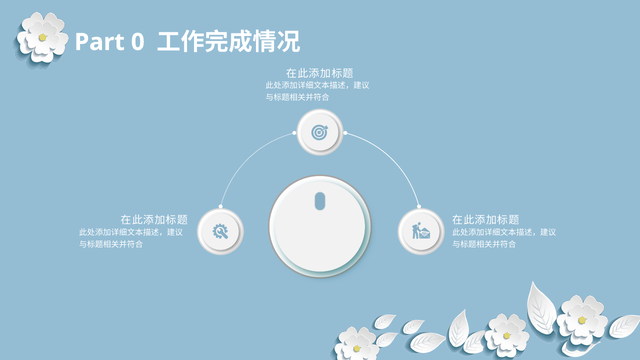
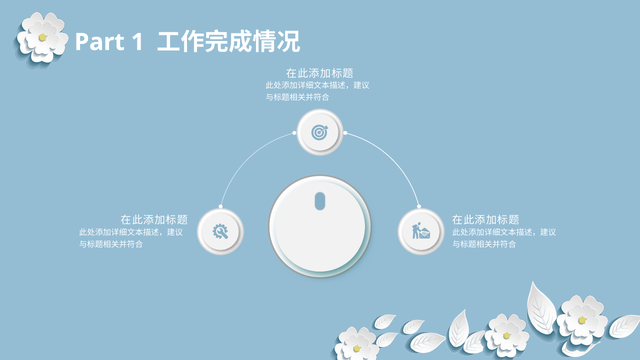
0: 0 -> 1
